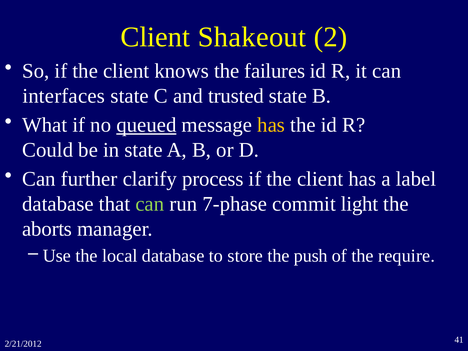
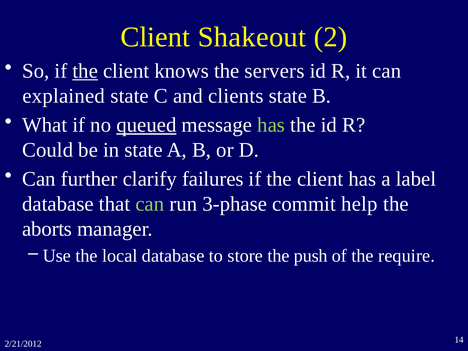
the at (85, 71) underline: none -> present
failures: failures -> servers
interfaces: interfaces -> explained
trusted: trusted -> clients
has at (271, 125) colour: yellow -> light green
process: process -> failures
7-phase: 7-phase -> 3-phase
light: light -> help
41: 41 -> 14
